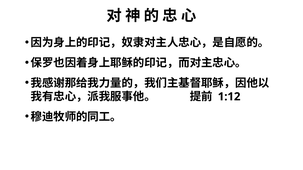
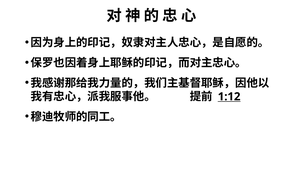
1:12 underline: none -> present
